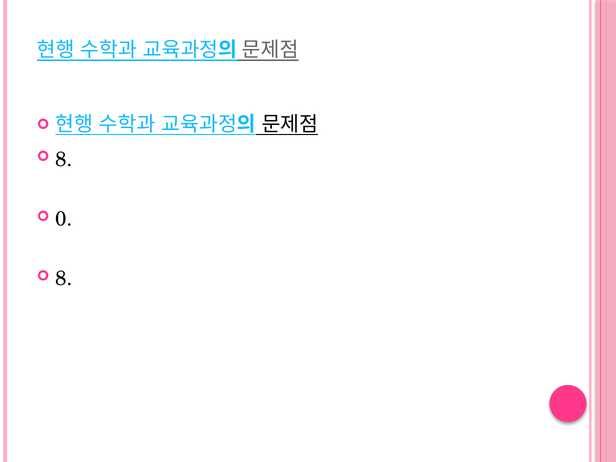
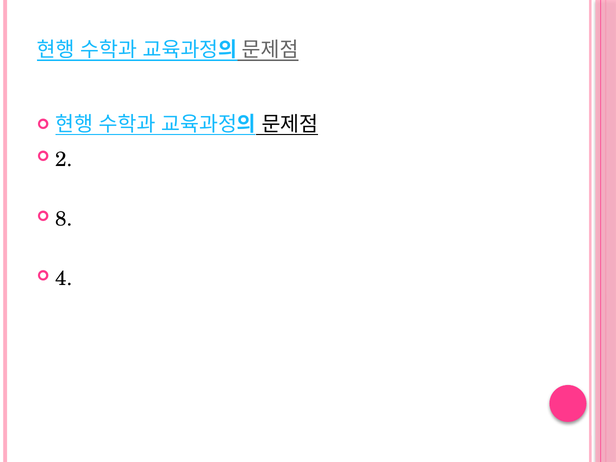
8 at (64, 160): 8 -> 2
0: 0 -> 8
8 at (64, 279): 8 -> 4
